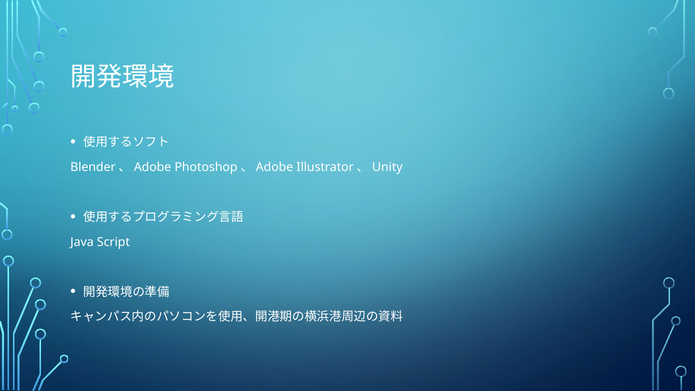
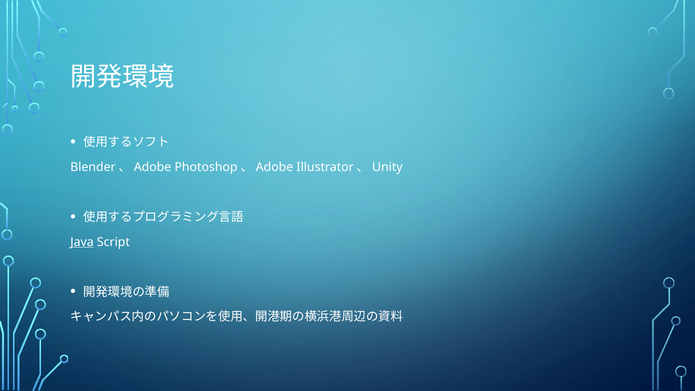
Java underline: none -> present
